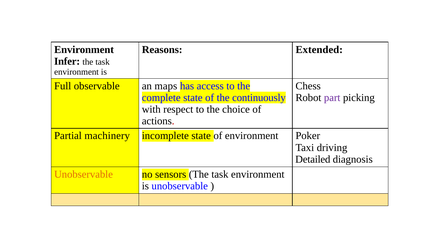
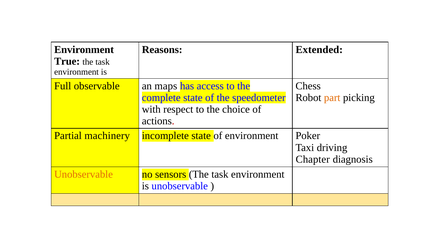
Infer: Infer -> True
continuously: continuously -> speedometer
part colour: purple -> orange
Detailed: Detailed -> Chapter
